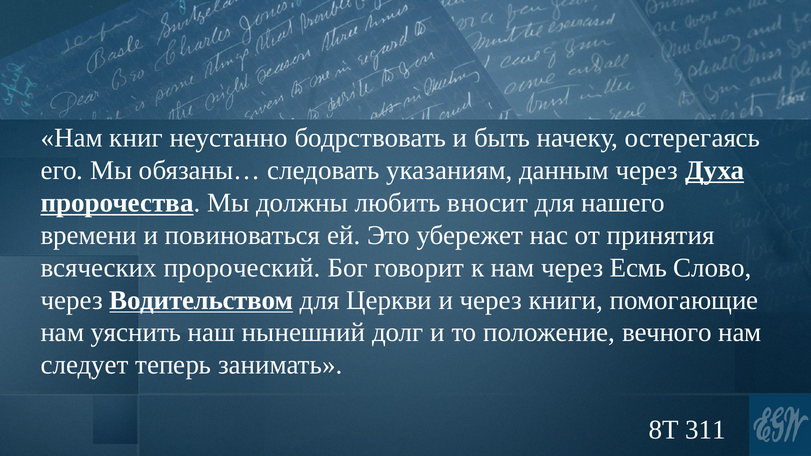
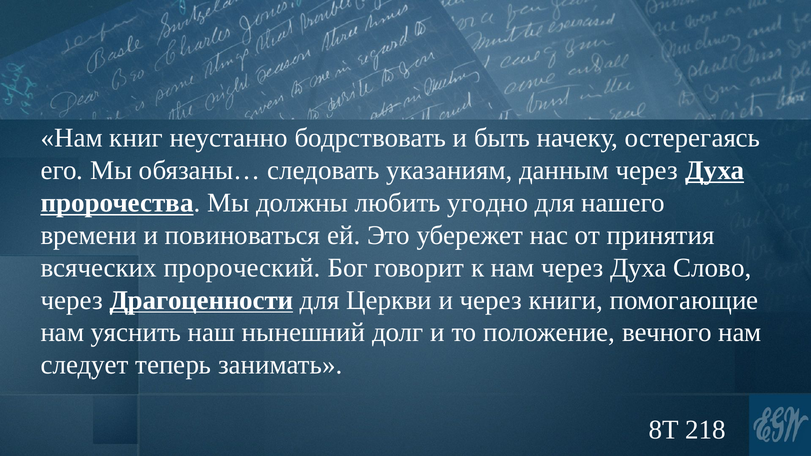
вносит: вносит -> угодно
нам через Есмь: Есмь -> Духа
Водительством: Водительством -> Драгоценности
311: 311 -> 218
